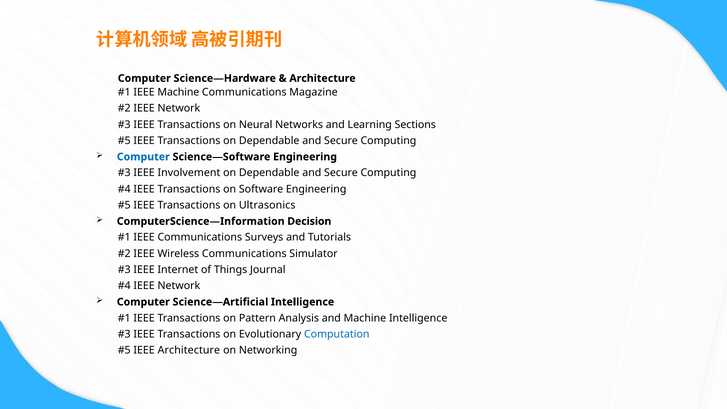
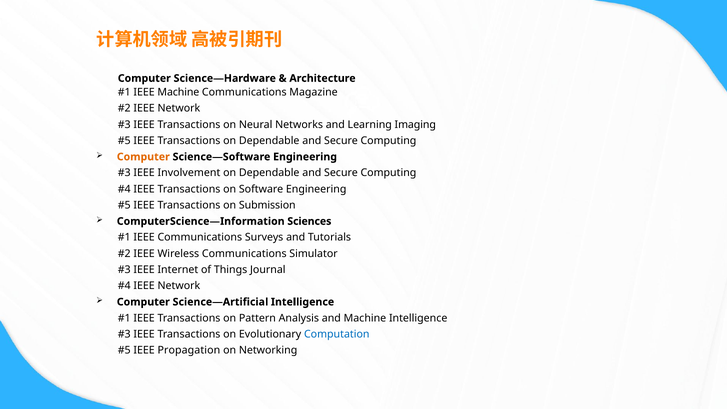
Sections: Sections -> Imaging
Computer at (143, 157) colour: blue -> orange
Ultrasonics: Ultrasonics -> Submission
Decision: Decision -> Sciences
IEEE Architecture: Architecture -> Propagation
